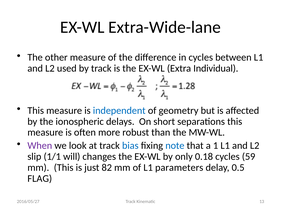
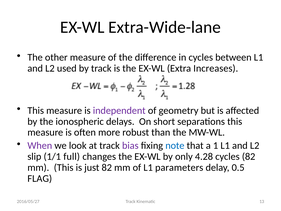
Individual: Individual -> Increases
independent colour: blue -> purple
bias colour: blue -> purple
will: will -> full
0.18: 0.18 -> 4.28
cycles 59: 59 -> 82
